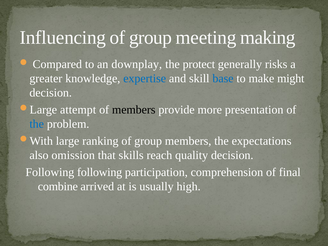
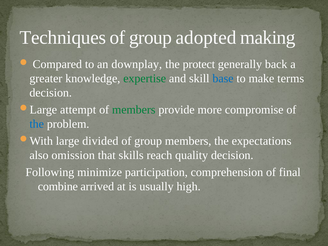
Influencing: Influencing -> Techniques
meeting: meeting -> adopted
risks: risks -> back
expertise colour: blue -> green
might: might -> terms
members at (134, 110) colour: black -> green
presentation: presentation -> compromise
ranking: ranking -> divided
Following following: following -> minimize
